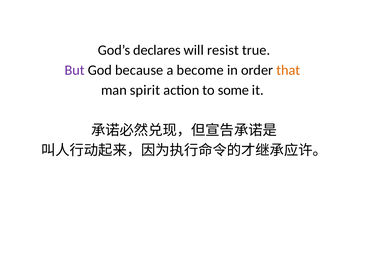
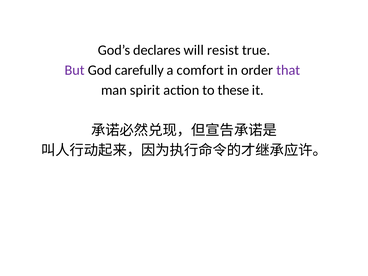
because: because -> carefully
become: become -> comfort
that colour: orange -> purple
some: some -> these
